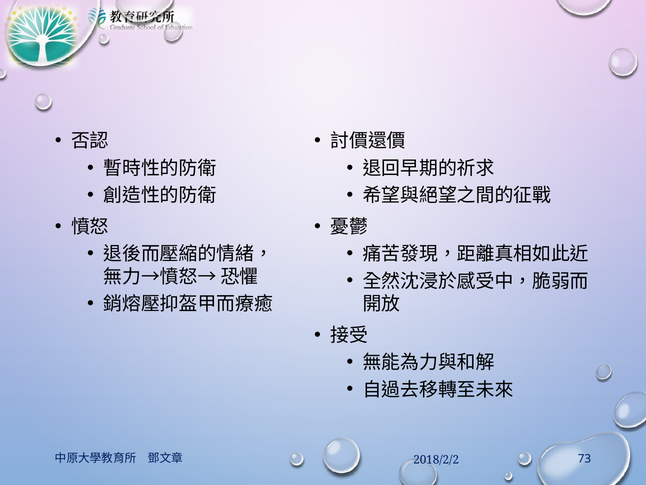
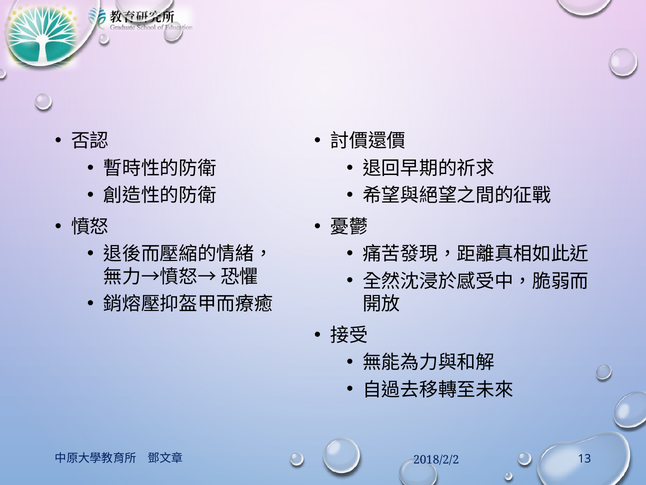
73: 73 -> 13
